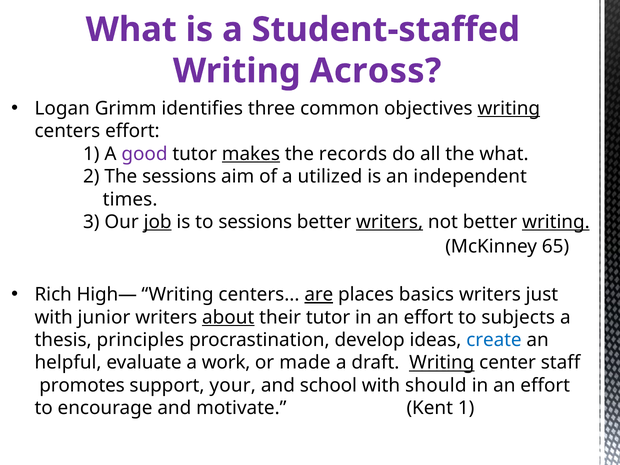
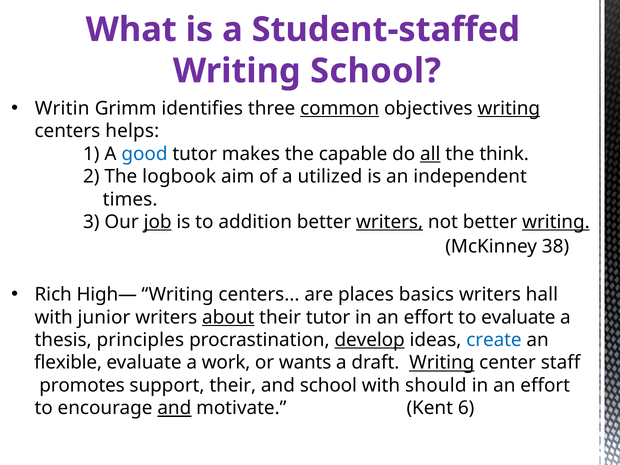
Writing Across: Across -> School
Logan: Logan -> Writin
common underline: none -> present
centers effort: effort -> helps
good colour: purple -> blue
makes underline: present -> none
records: records -> capable
all underline: none -> present
the what: what -> think
The sessions: sessions -> logbook
to sessions: sessions -> addition
65: 65 -> 38
are underline: present -> none
just: just -> hall
to subjects: subjects -> evaluate
develop underline: none -> present
helpful: helpful -> flexible
made: made -> wants
support your: your -> their
and at (174, 408) underline: none -> present
Kent 1: 1 -> 6
